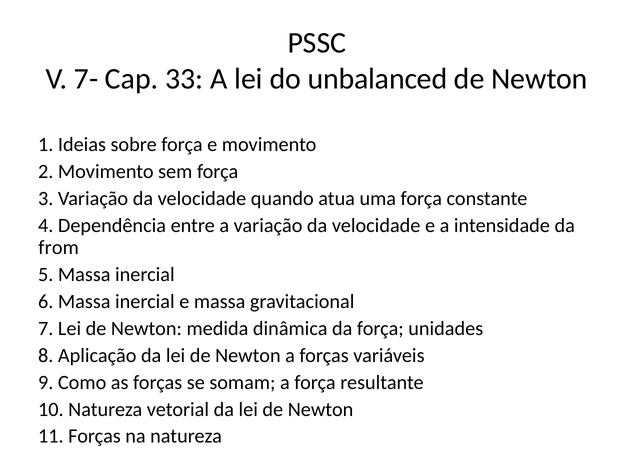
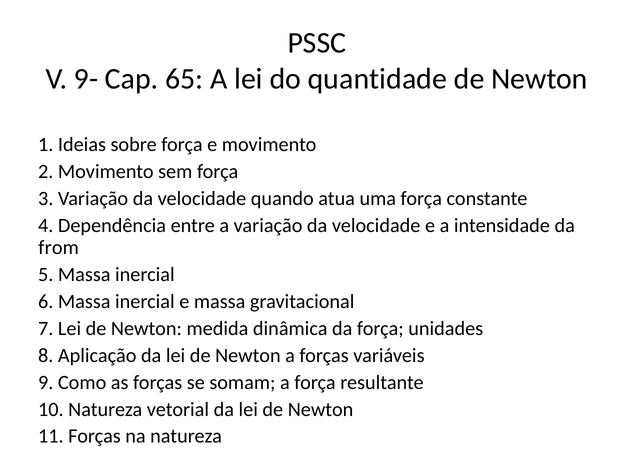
7-: 7- -> 9-
33: 33 -> 65
unbalanced: unbalanced -> quantidade
